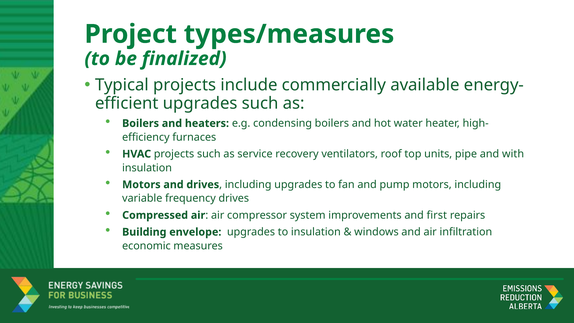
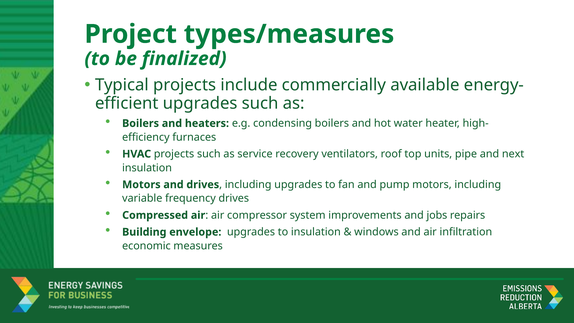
with: with -> next
first: first -> jobs
